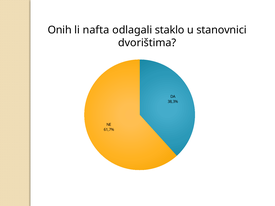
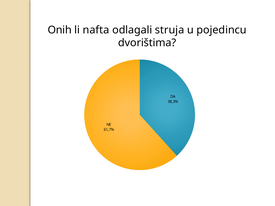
staklo: staklo -> struja
stanovnici: stanovnici -> pojedincu
